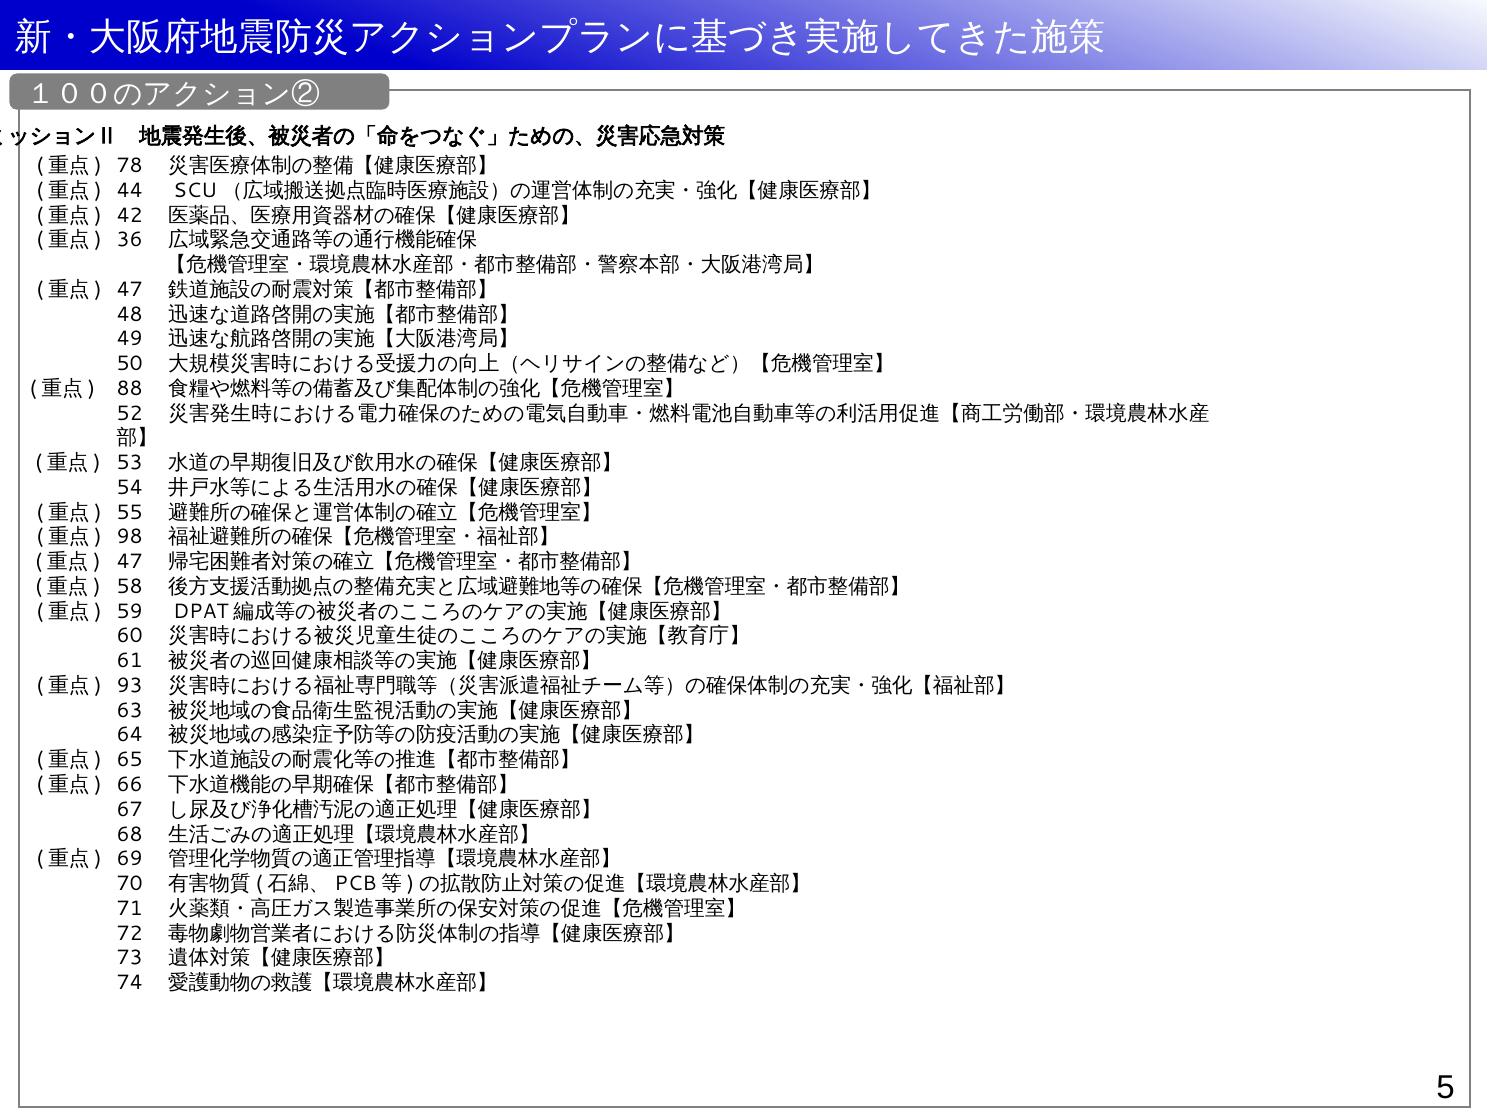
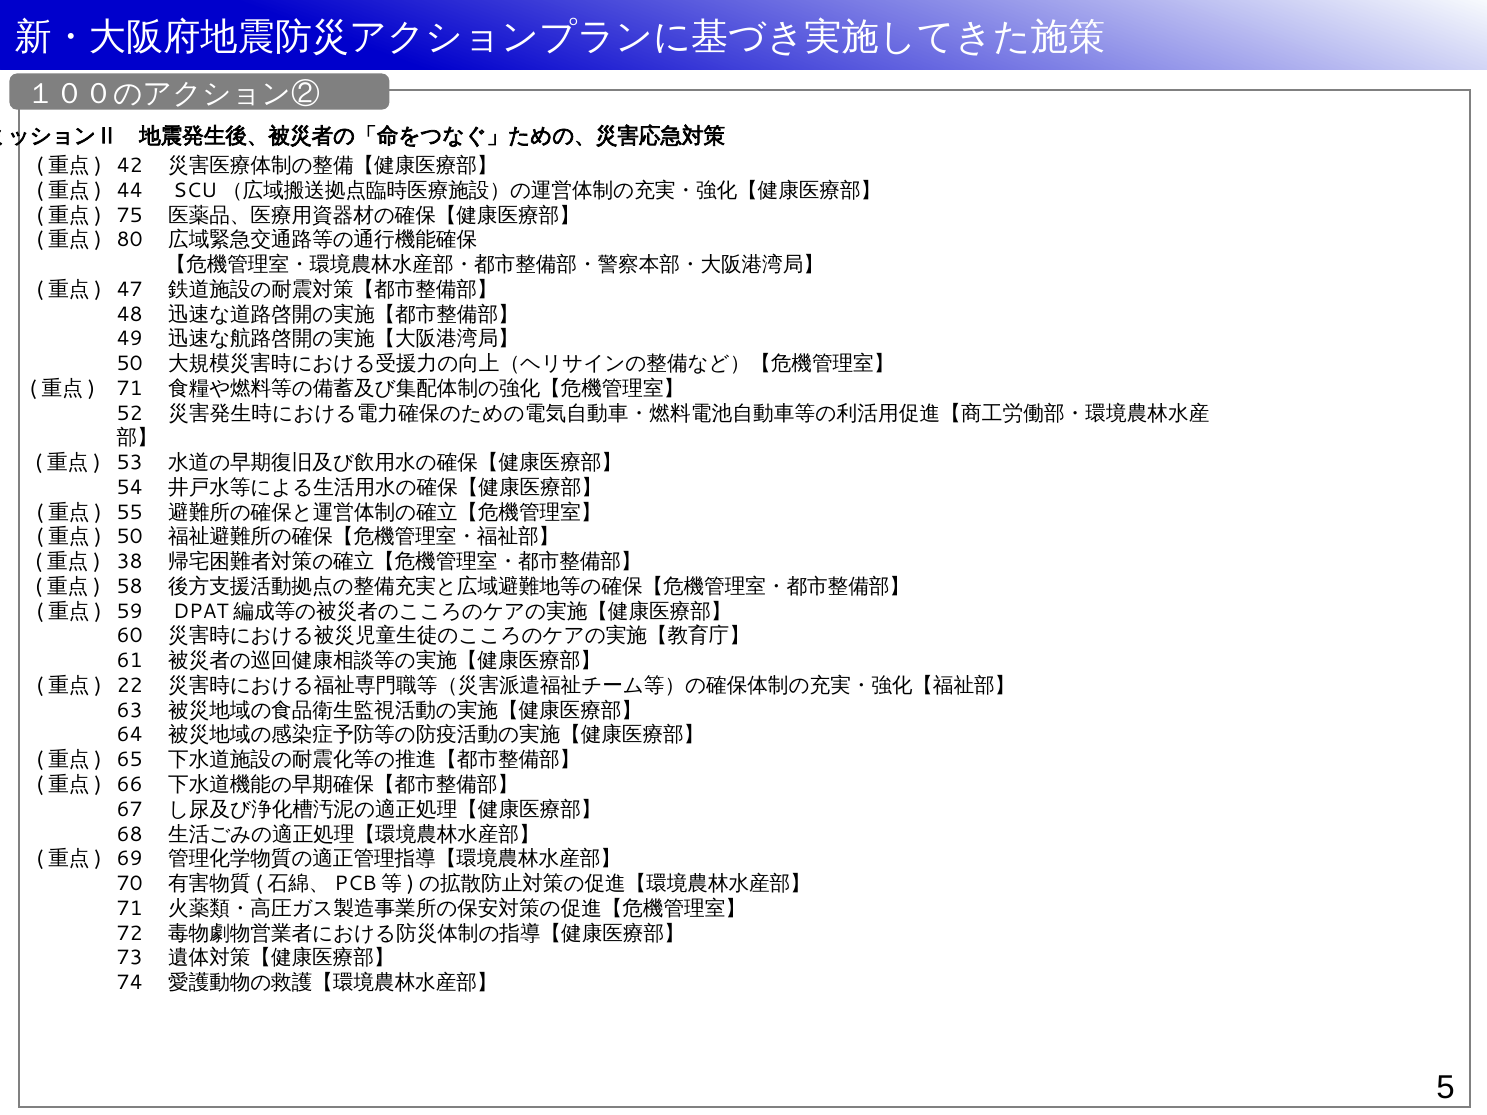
78: 78 -> 42
42: 42 -> 75
36: 36 -> 80
88 at (130, 389): 88 -> 71
98 at (130, 537): 98 -> 50
47 at (130, 562): 47 -> 38
93: 93 -> 22
